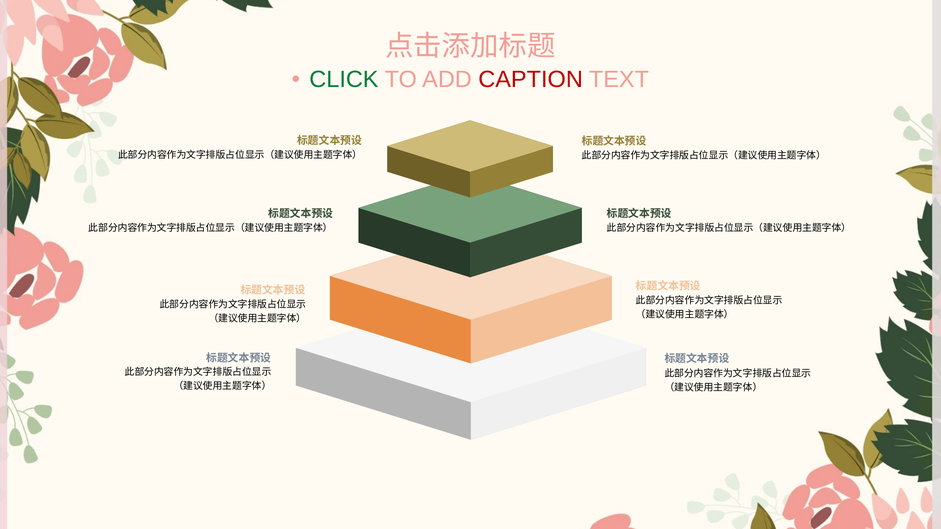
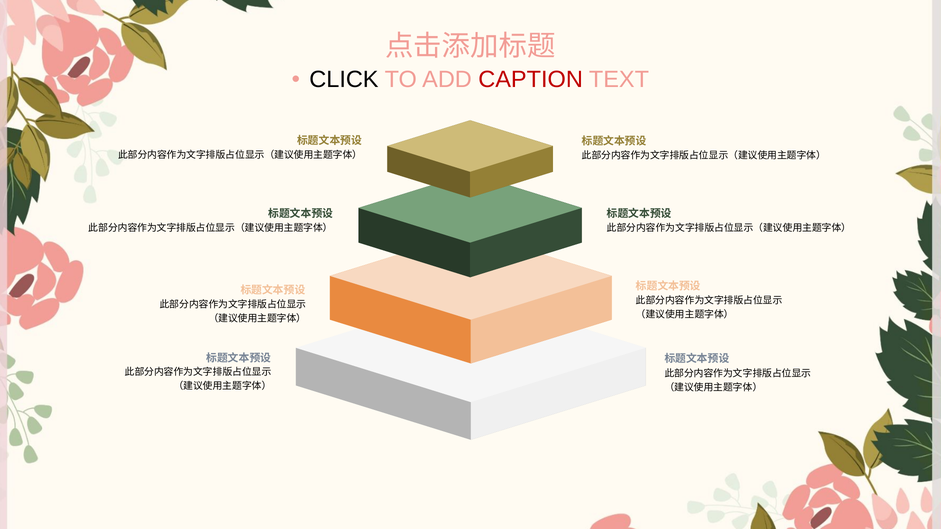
CLICK colour: green -> black
